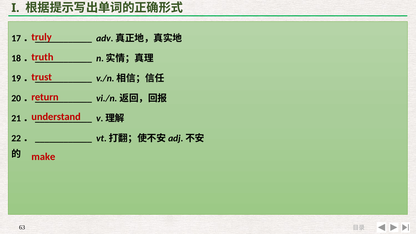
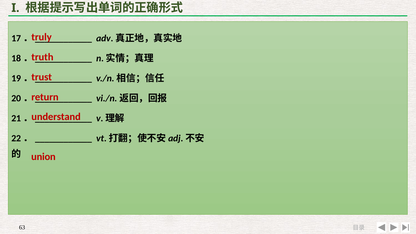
make: make -> union
